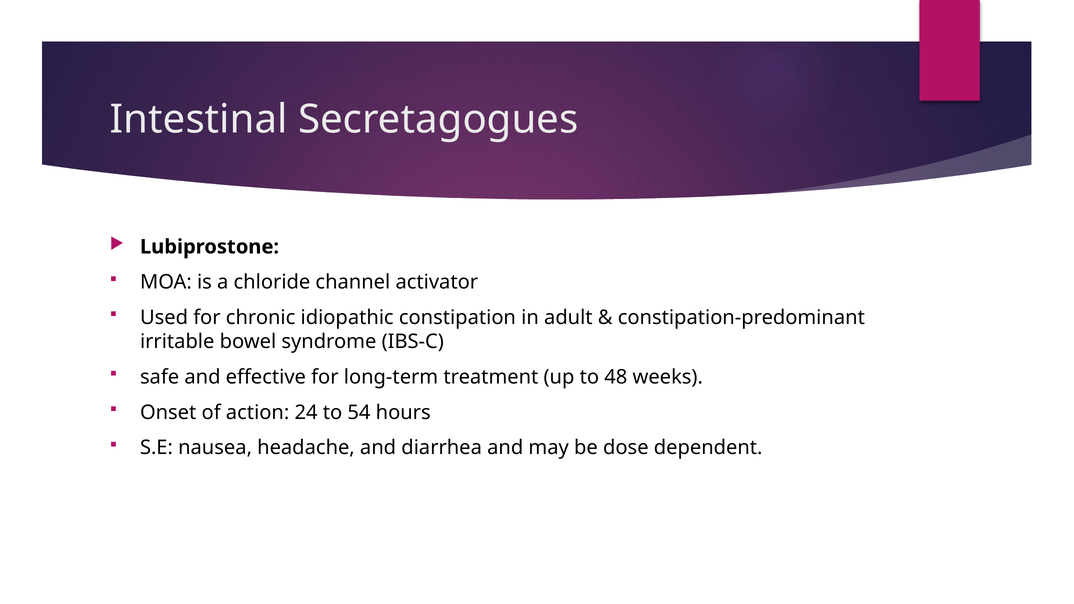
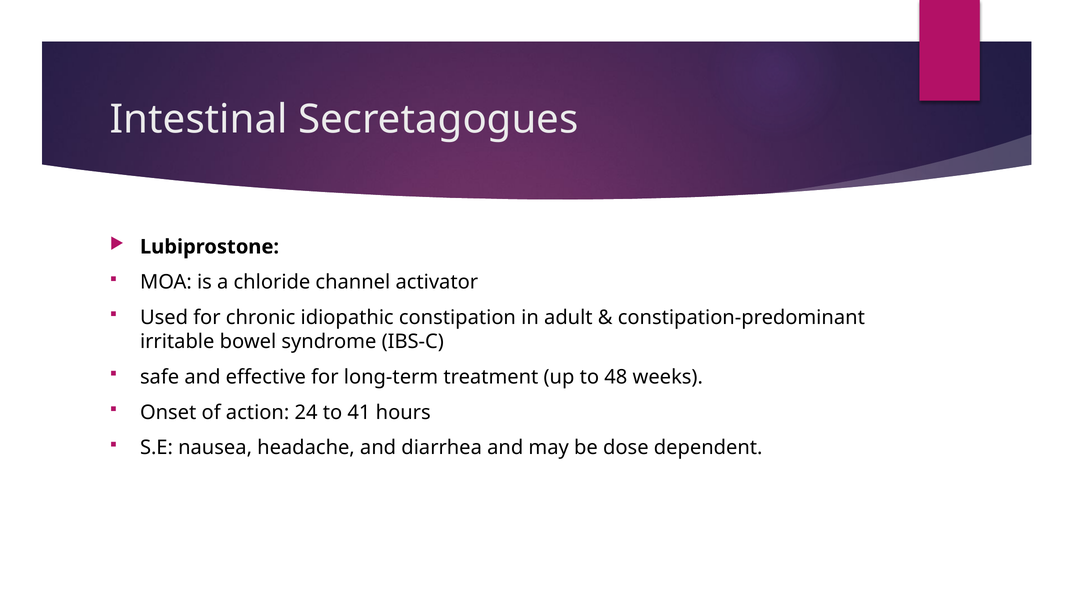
54: 54 -> 41
